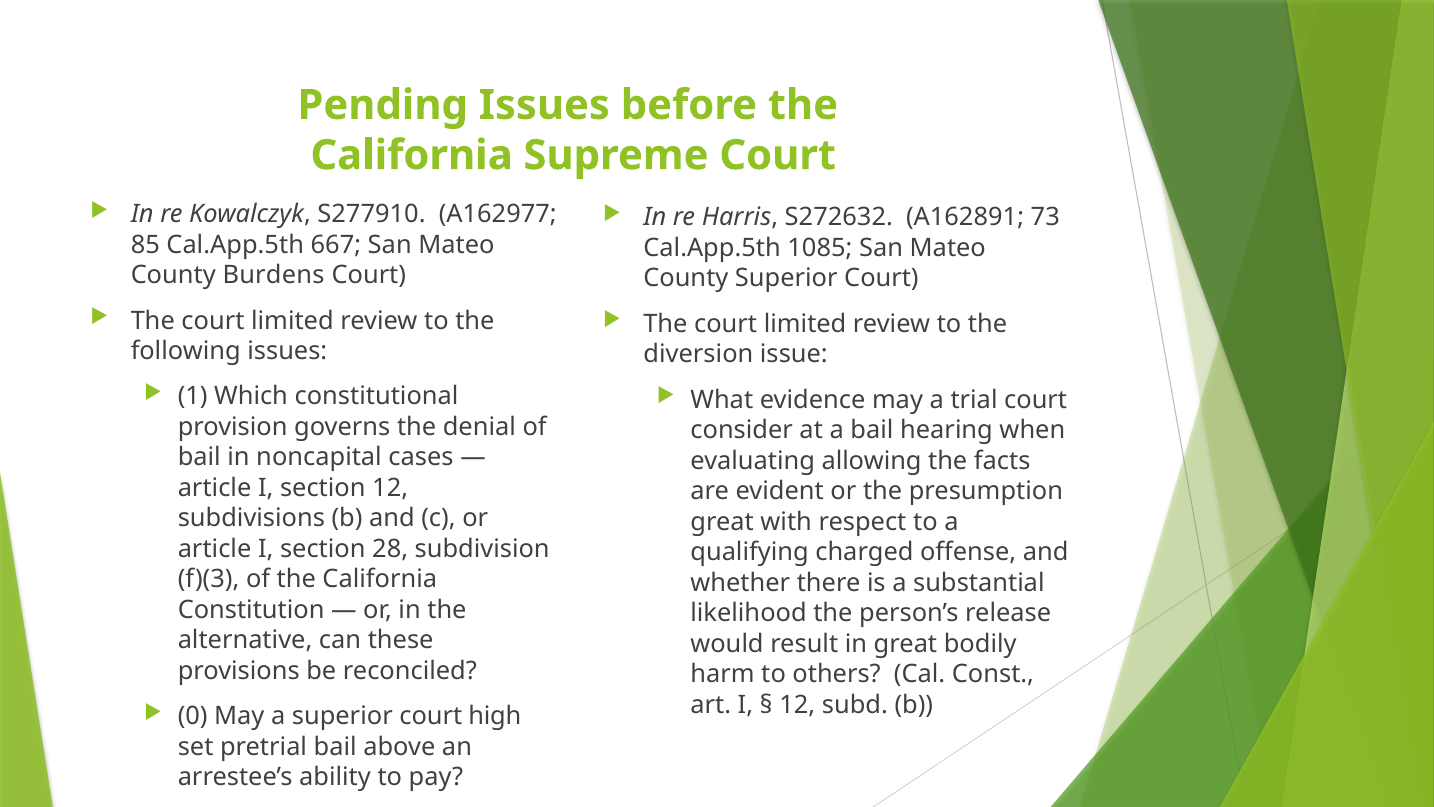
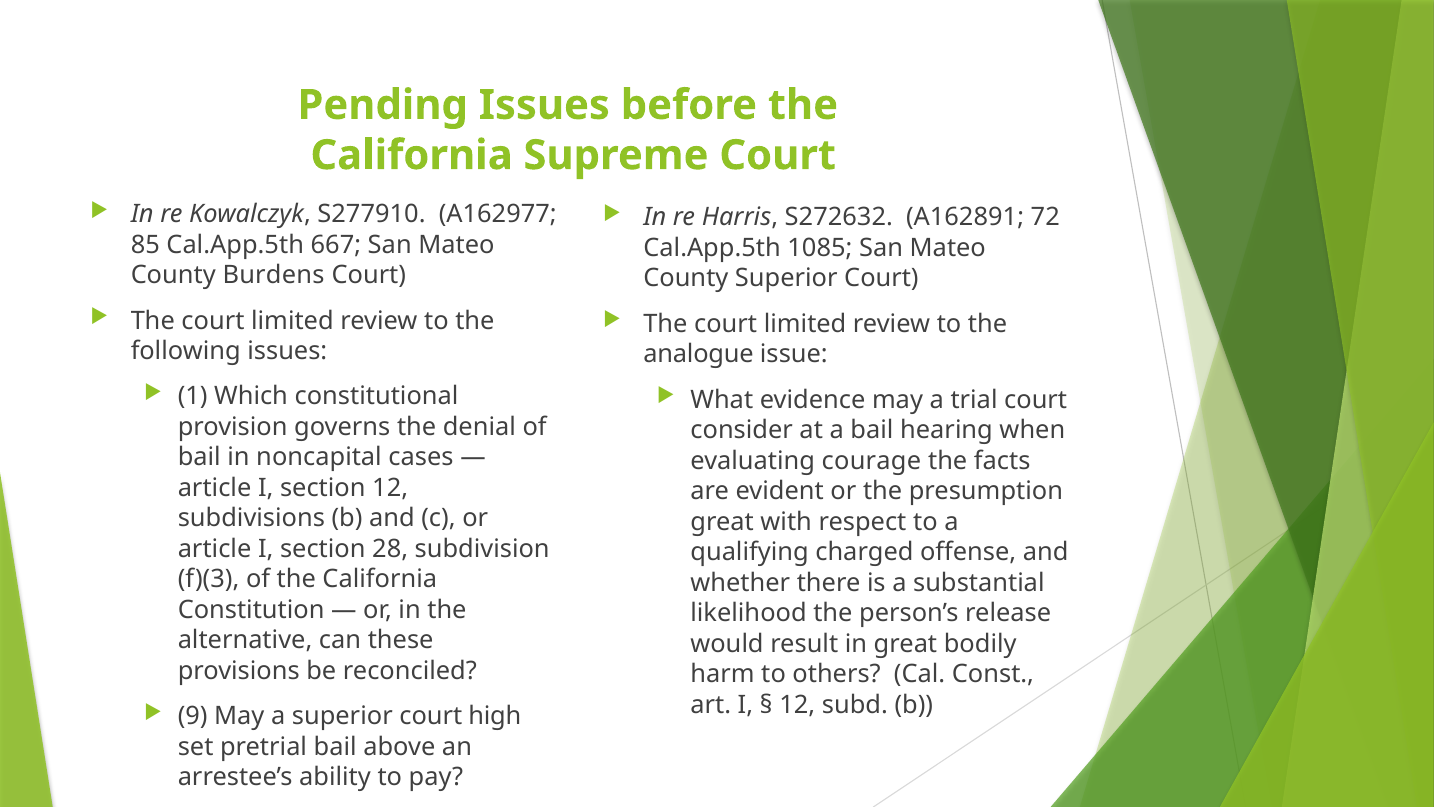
73: 73 -> 72
diversion: diversion -> analogue
allowing: allowing -> courage
0: 0 -> 9
